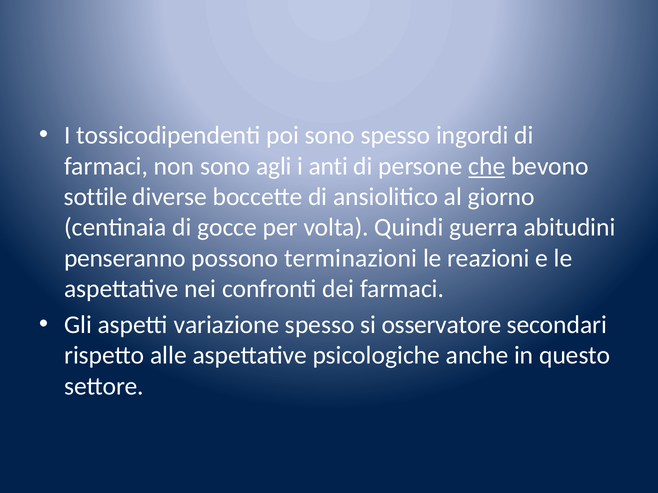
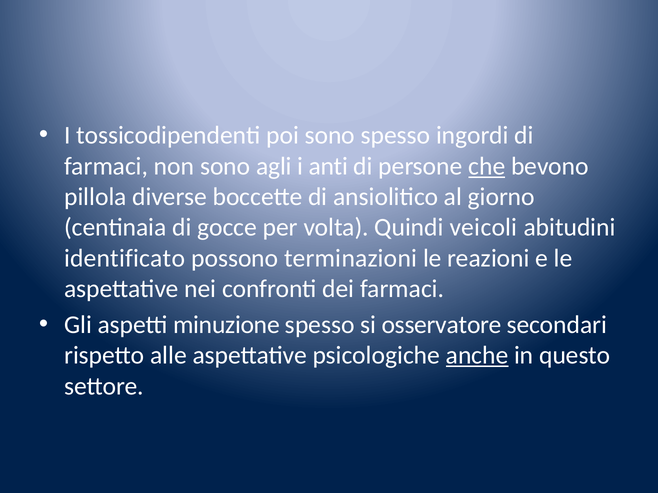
sottile: sottile -> pillola
guerra: guerra -> veicoli
penseranno: penseranno -> identificato
variazione: variazione -> minuzione
anche underline: none -> present
